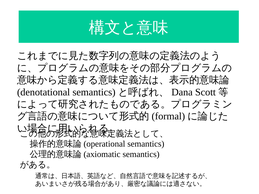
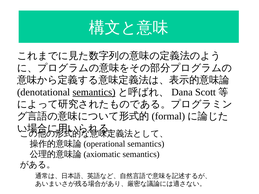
semantics at (94, 92) underline: none -> present
